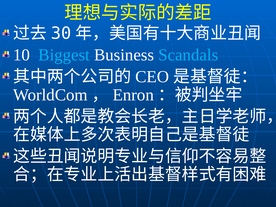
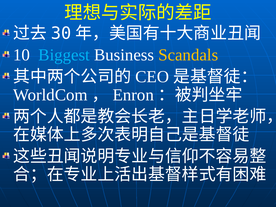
Scandals colour: light blue -> yellow
